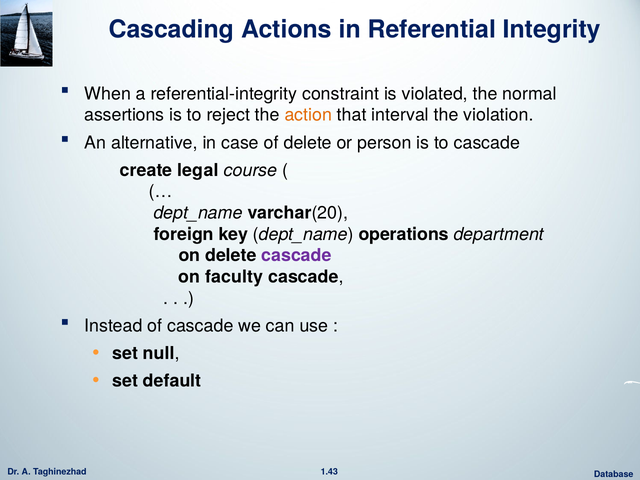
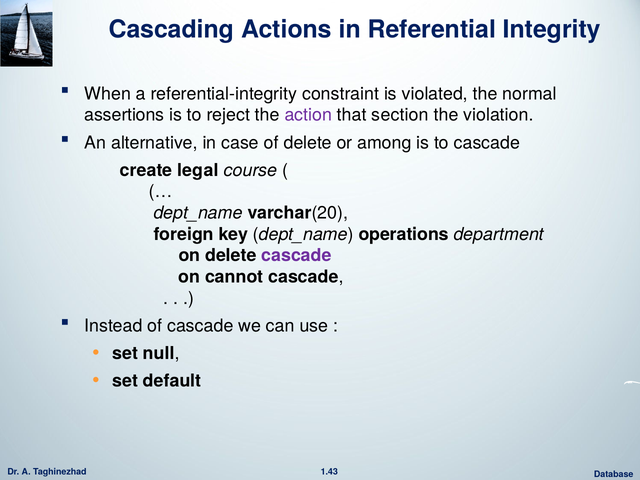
action colour: orange -> purple
interval: interval -> section
person: person -> among
faculty: faculty -> cannot
